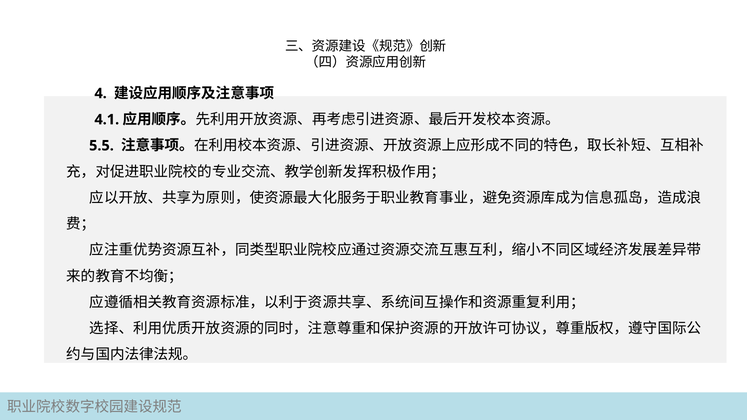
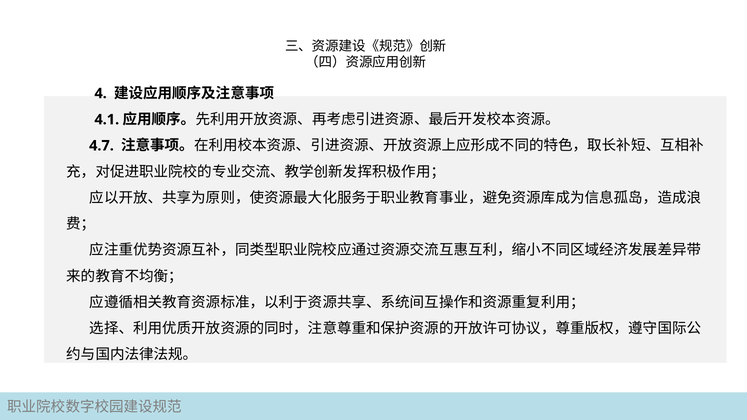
5.5: 5.5 -> 4.7
